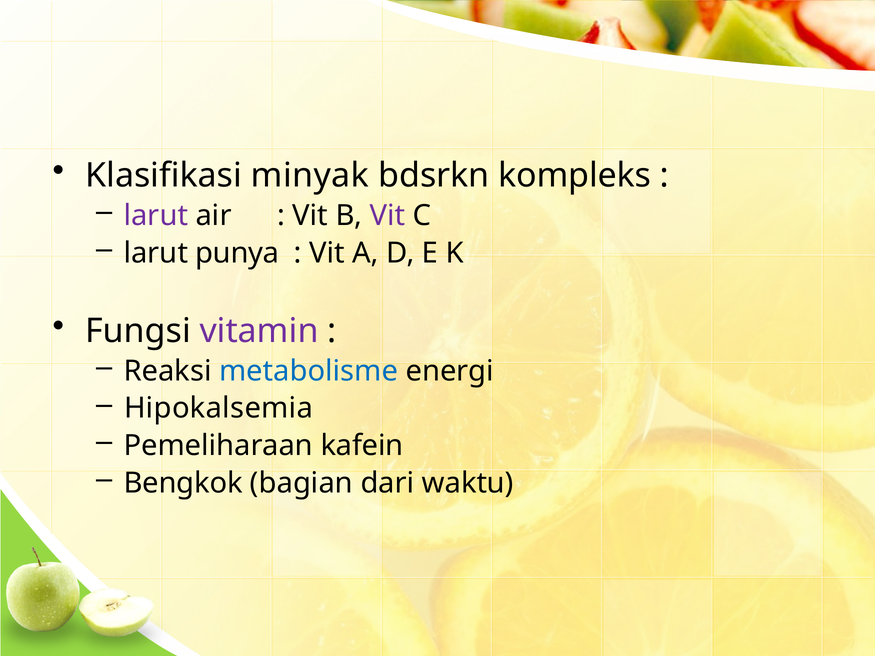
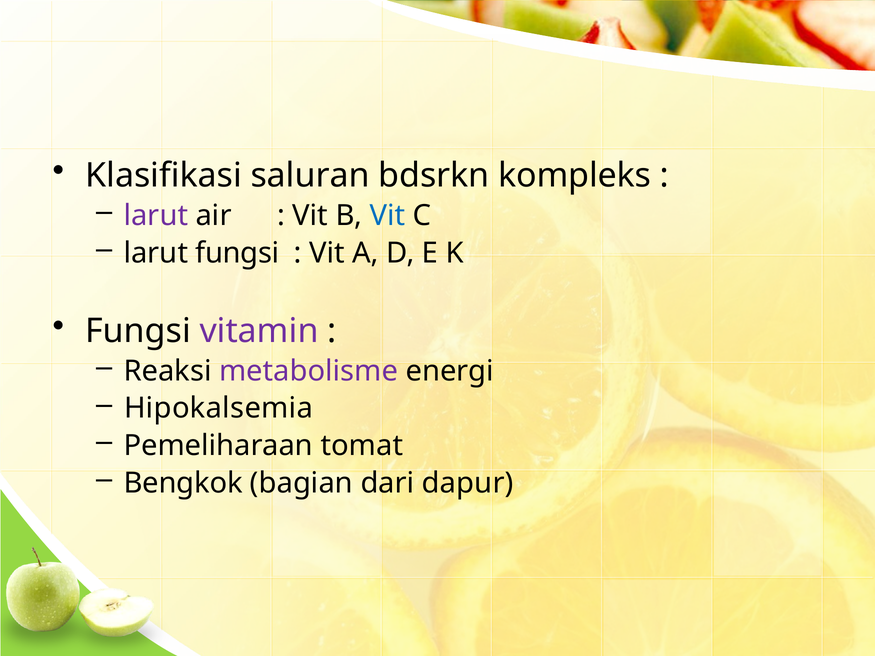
minyak: minyak -> saluran
Vit at (387, 216) colour: purple -> blue
larut punya: punya -> fungsi
metabolisme colour: blue -> purple
kafein: kafein -> tomat
waktu: waktu -> dapur
